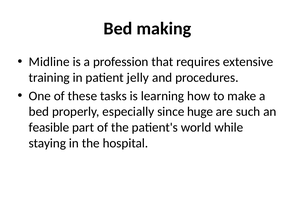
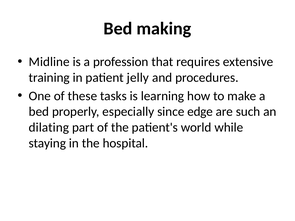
huge: huge -> edge
feasible: feasible -> dilating
